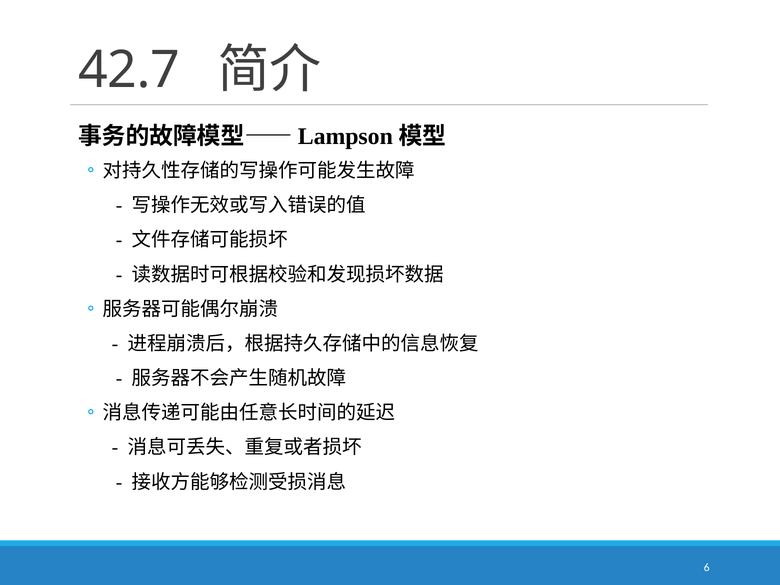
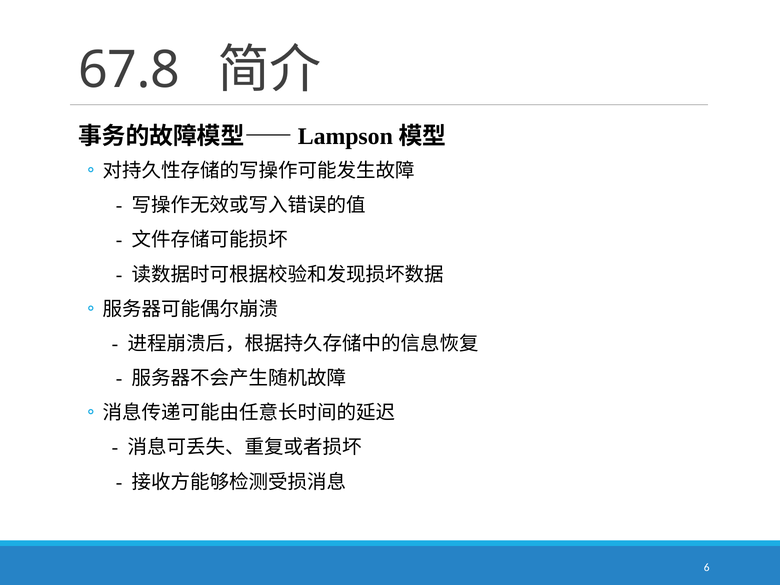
42.7: 42.7 -> 67.8
